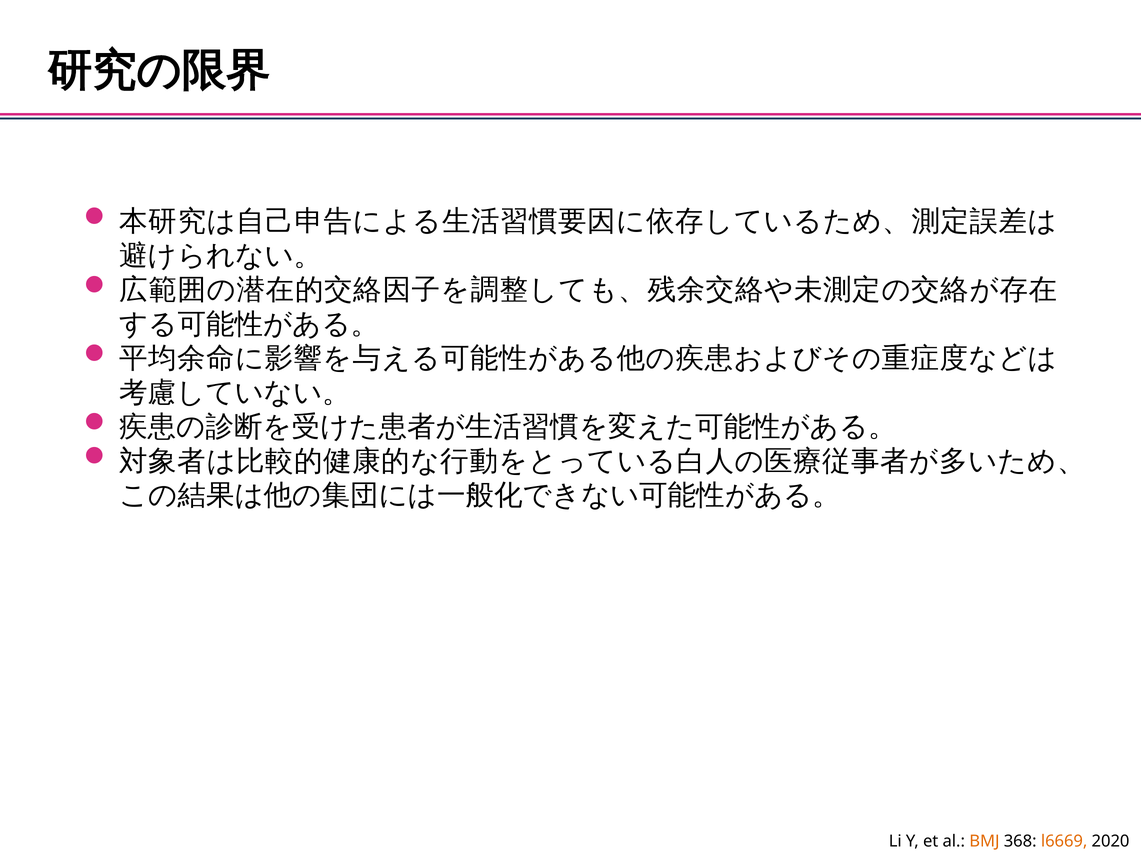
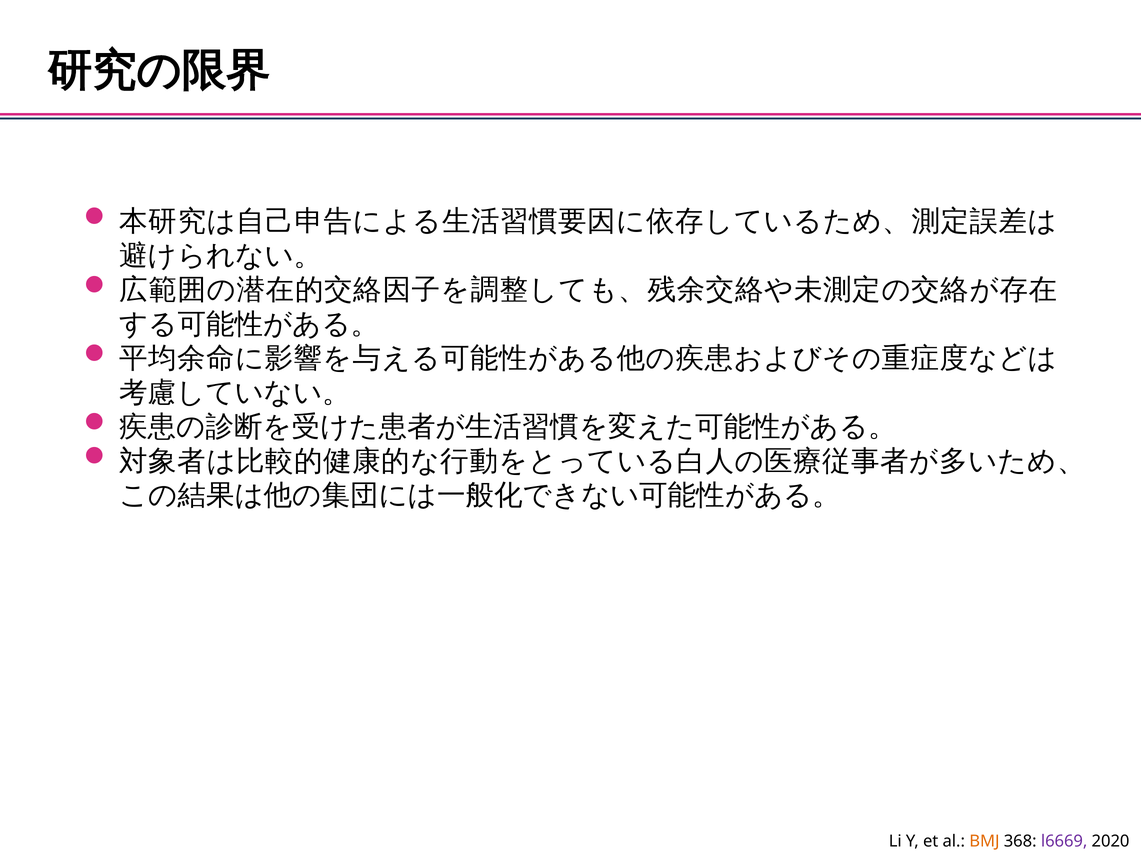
l6669 colour: orange -> purple
